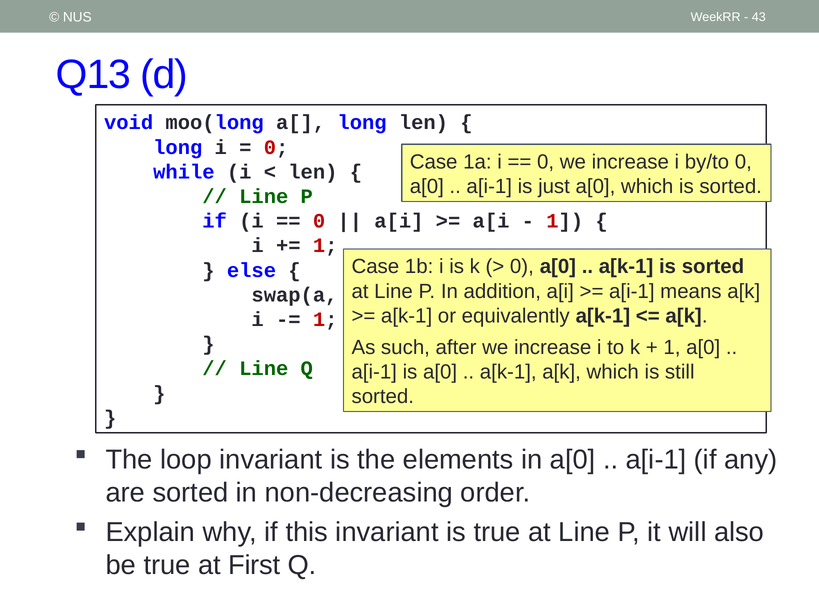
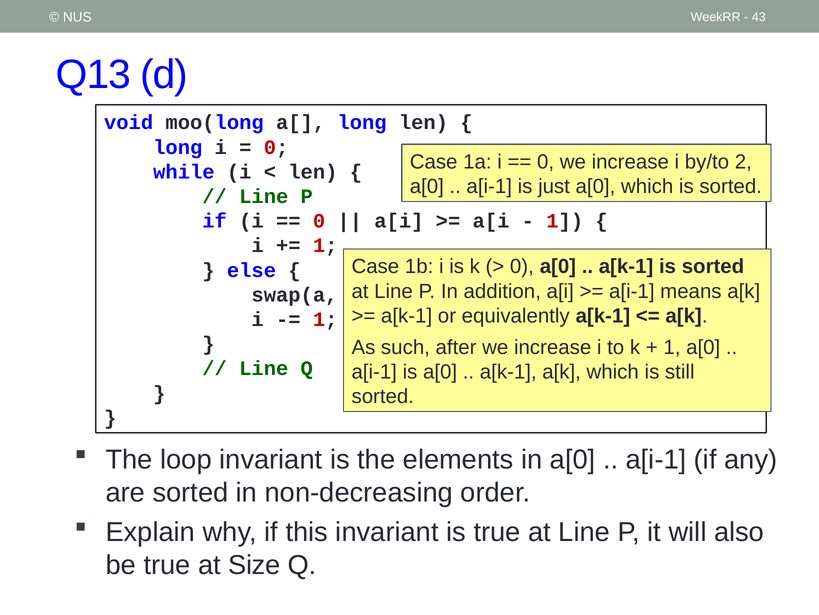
by/to 0: 0 -> 2
First: First -> Size
